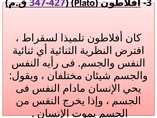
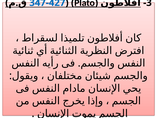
347-427 colour: purple -> blue
